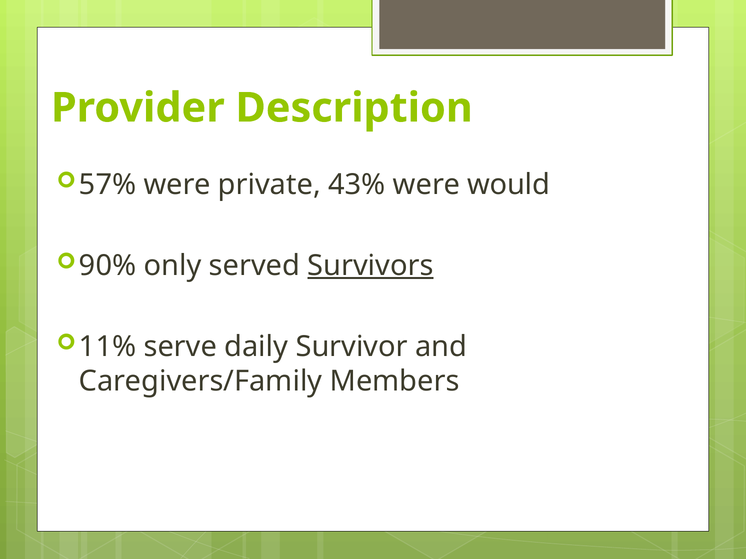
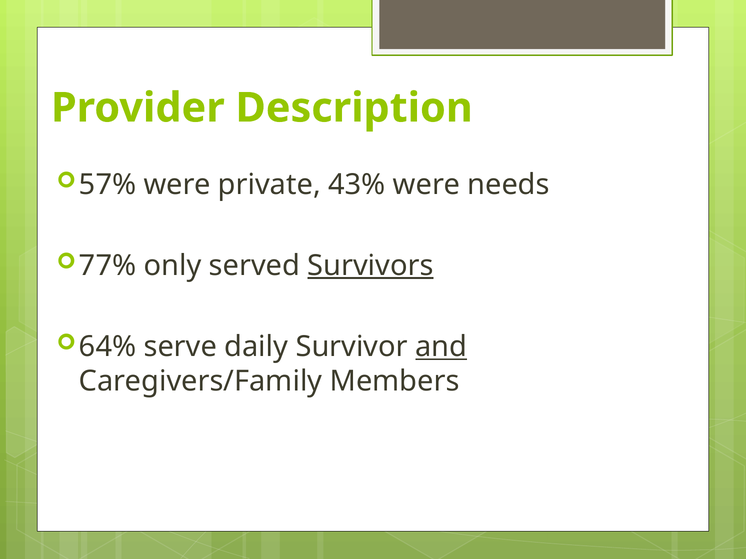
would: would -> needs
90%: 90% -> 77%
11%: 11% -> 64%
and underline: none -> present
